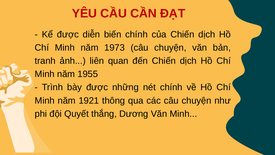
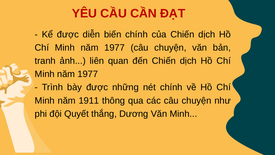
1973 at (115, 48): 1973 -> 1977
1955 at (88, 74): 1955 -> 1977
1921: 1921 -> 1911
